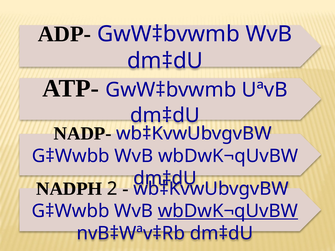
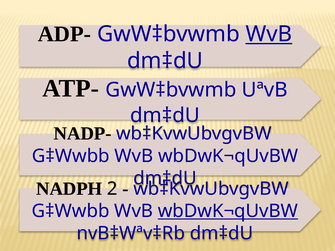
WvB at (269, 34) underline: none -> present
